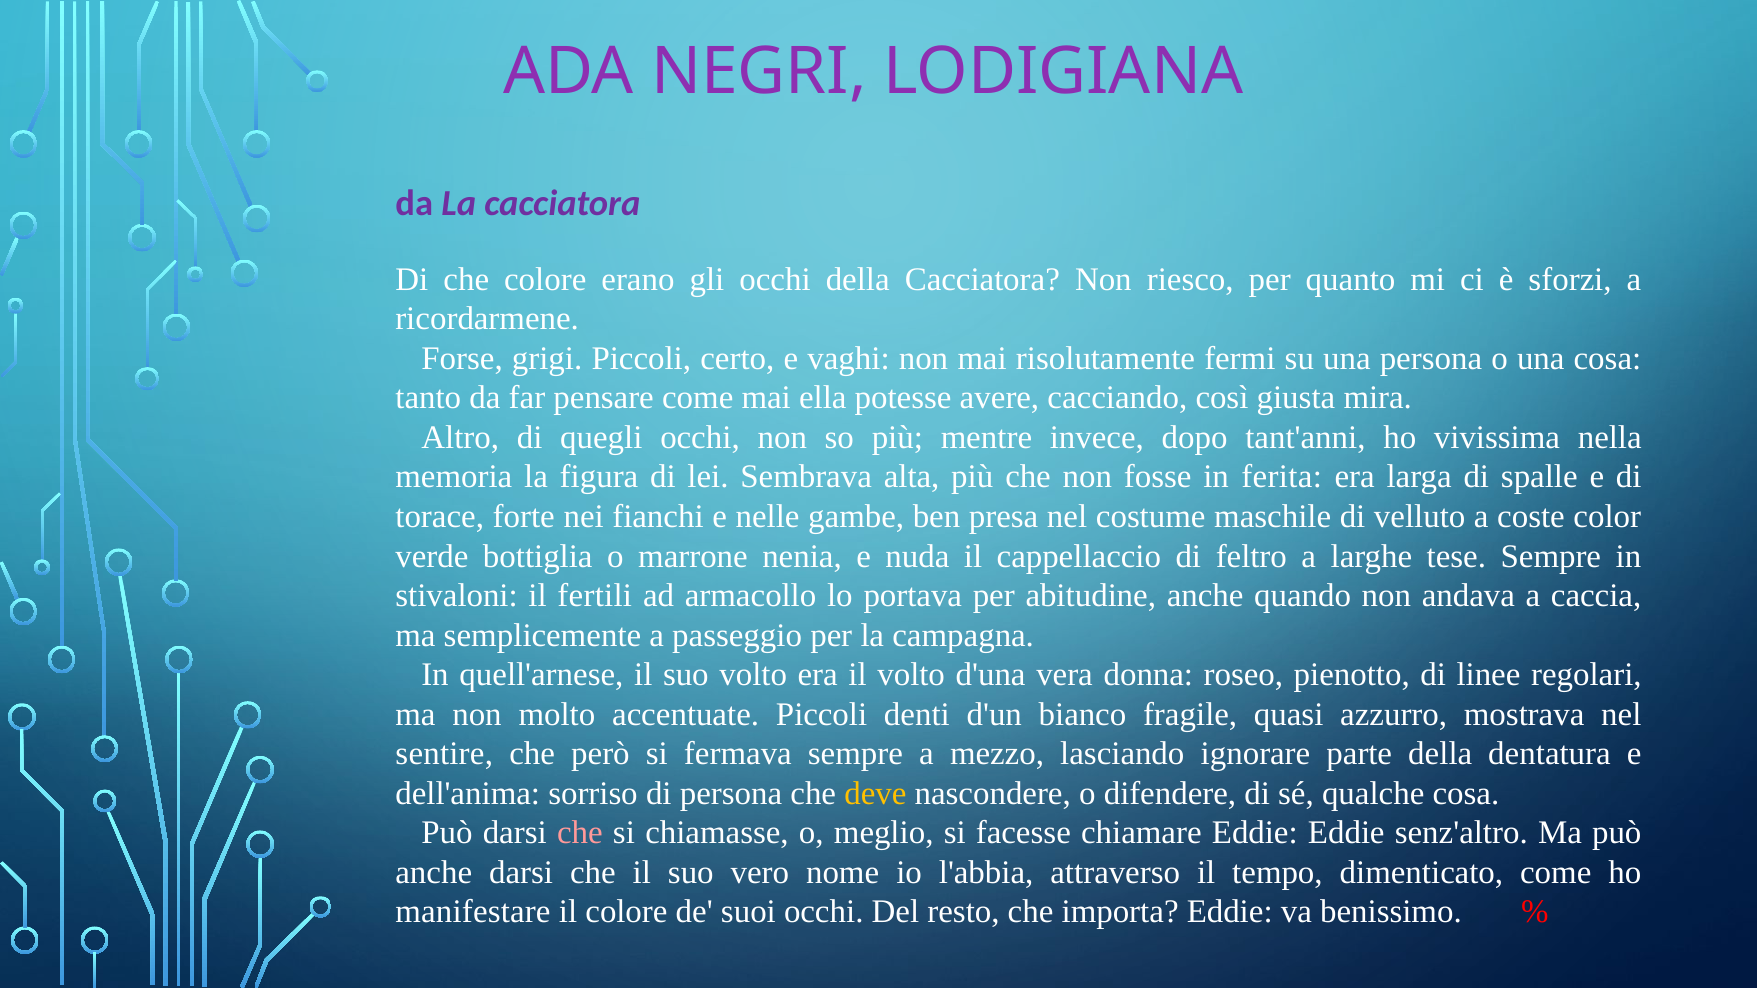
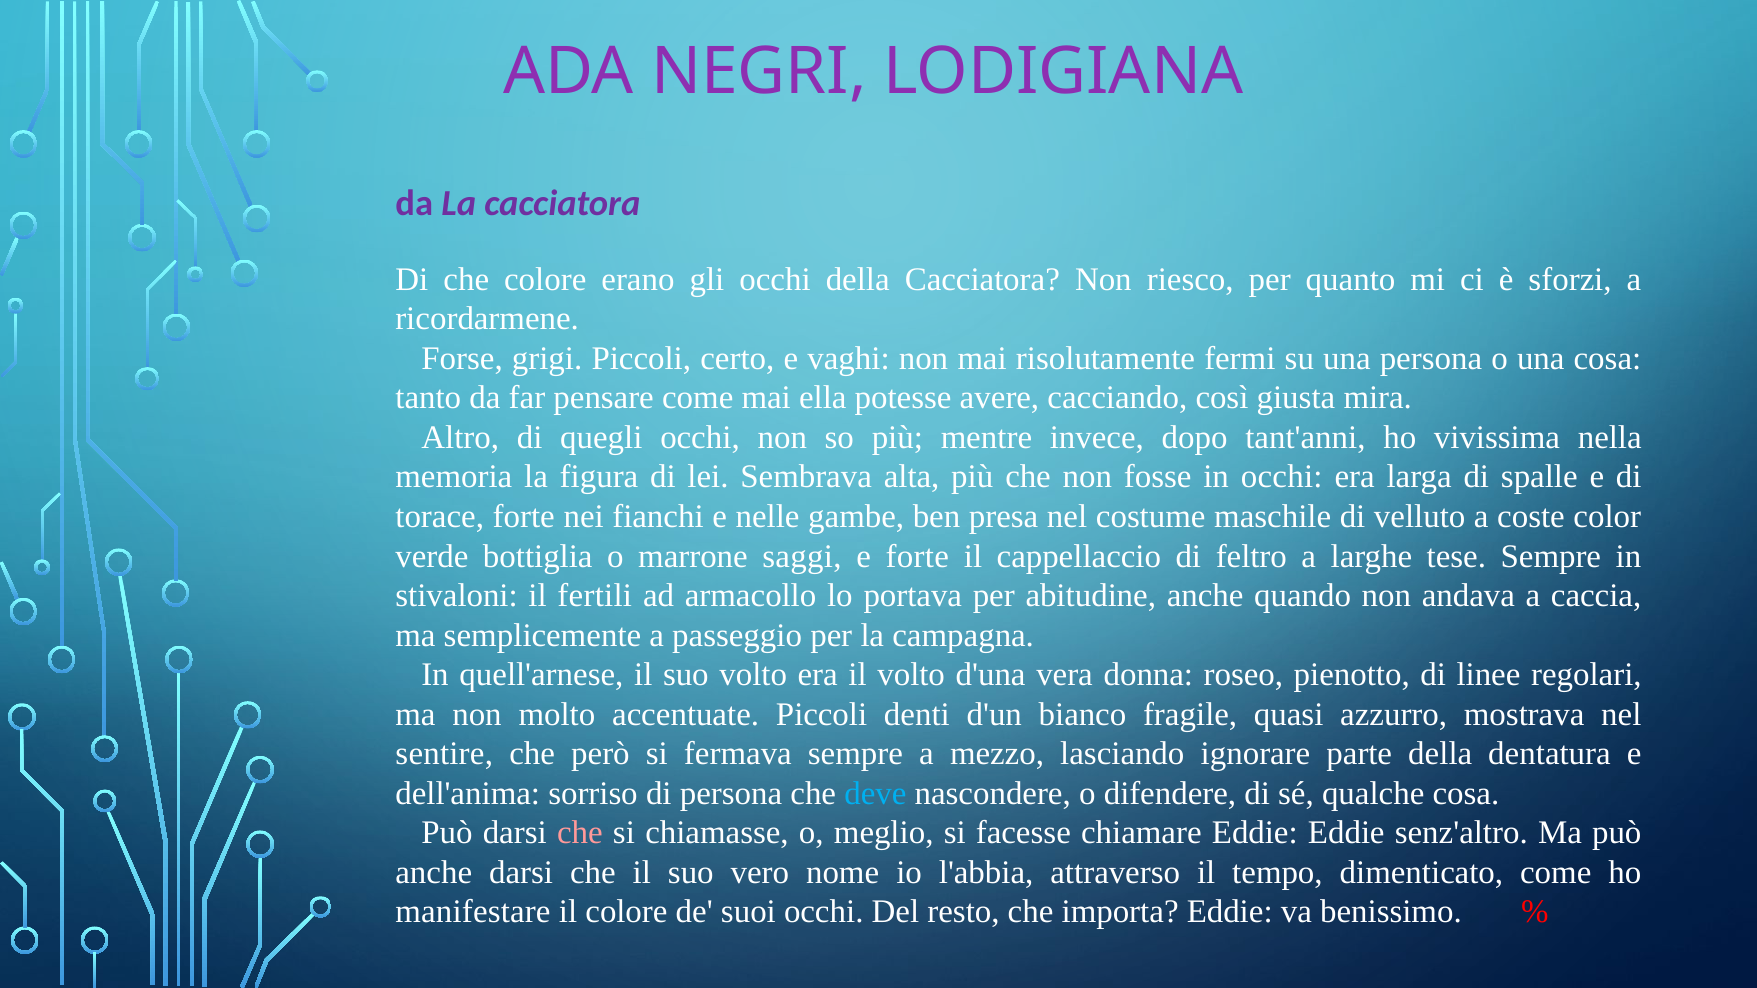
in ferita: ferita -> occhi
nenia: nenia -> saggi
e nuda: nuda -> forte
deve colour: yellow -> light blue
